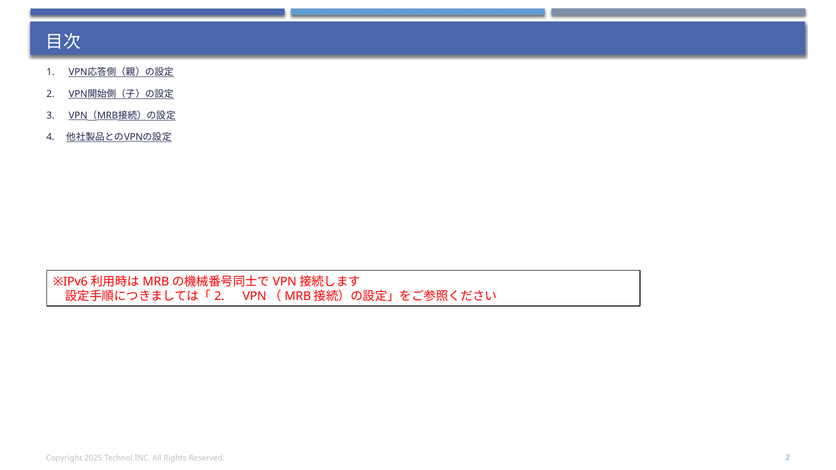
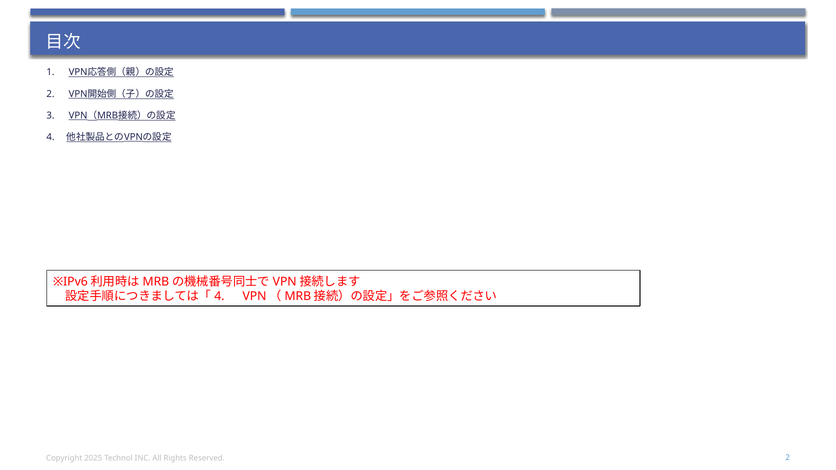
2 at (219, 296): 2 -> 4
